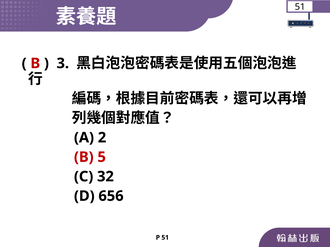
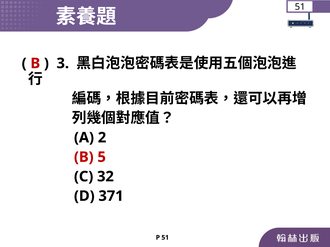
656: 656 -> 371
